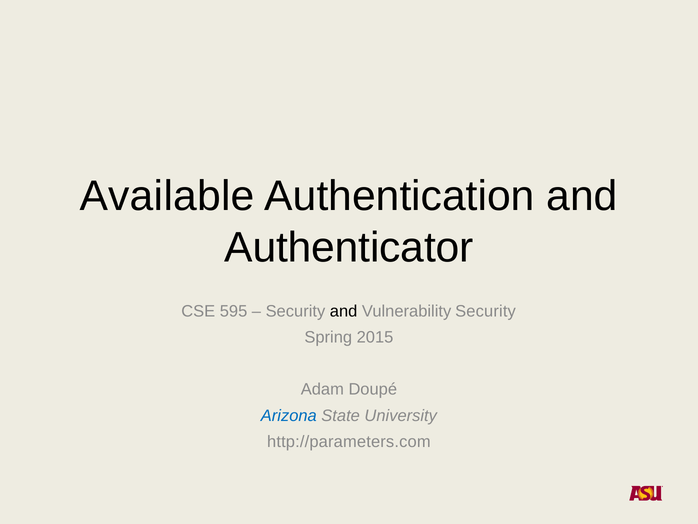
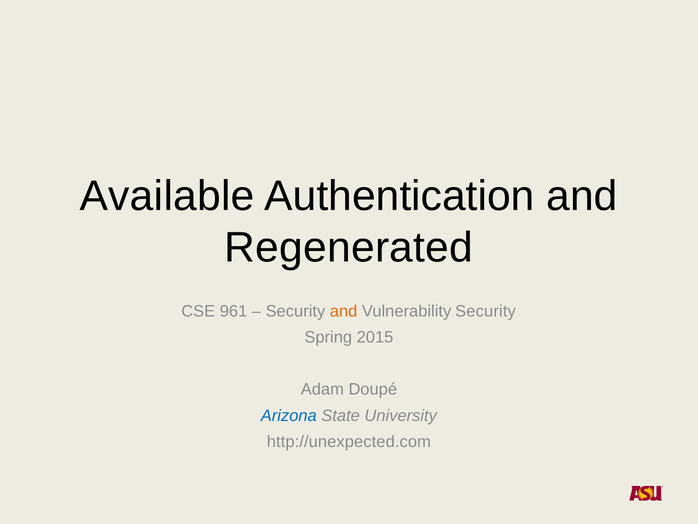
Authenticator: Authenticator -> Regenerated
595: 595 -> 961
and at (344, 311) colour: black -> orange
http://parameters.com: http://parameters.com -> http://unexpected.com
